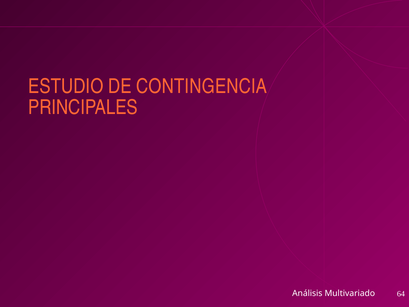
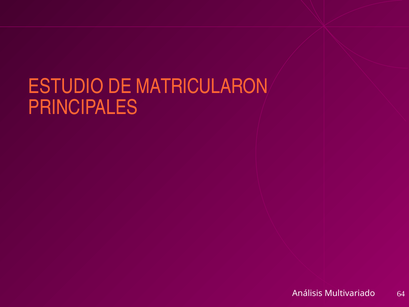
CONTINGENCIA: CONTINGENCIA -> MATRICULARON
